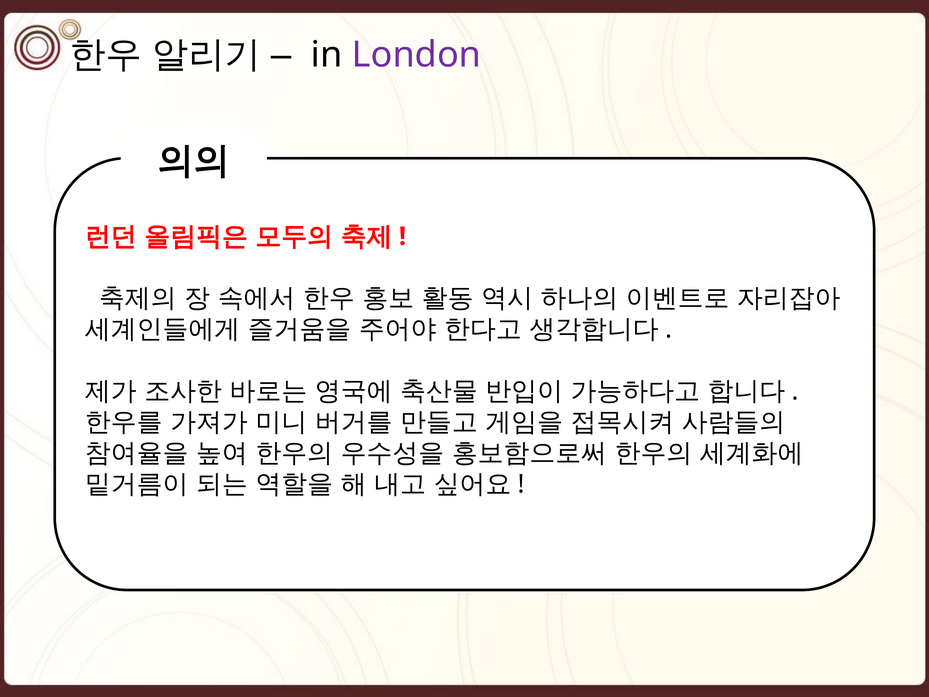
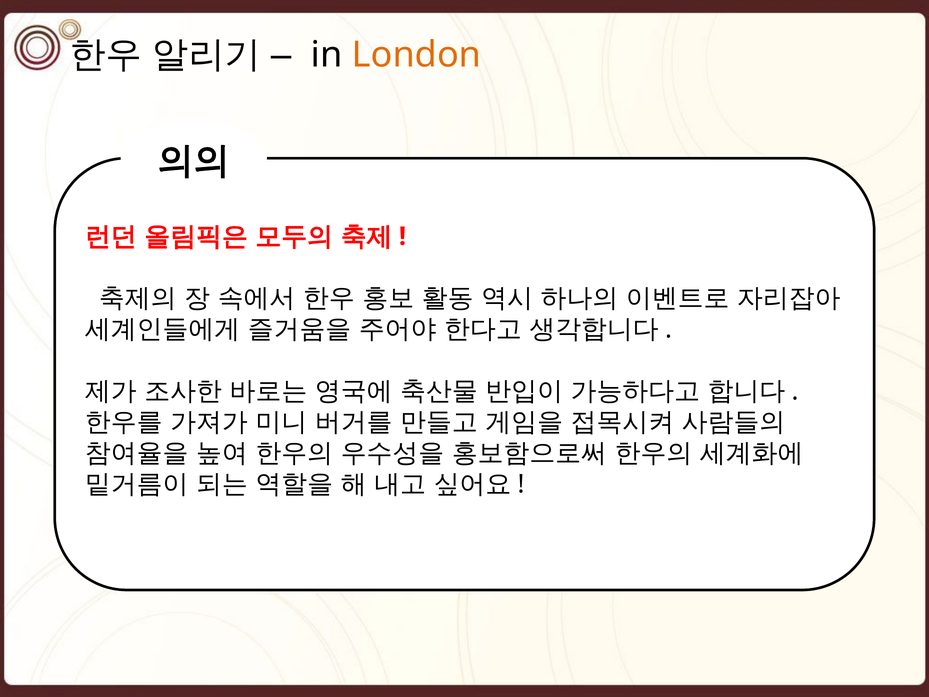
London colour: purple -> orange
